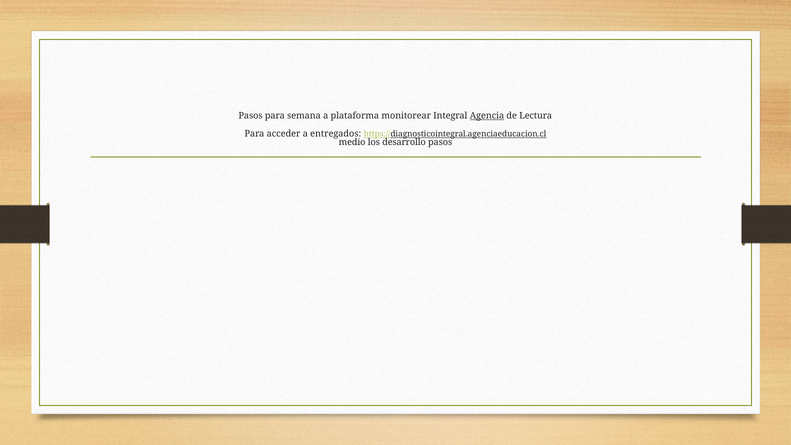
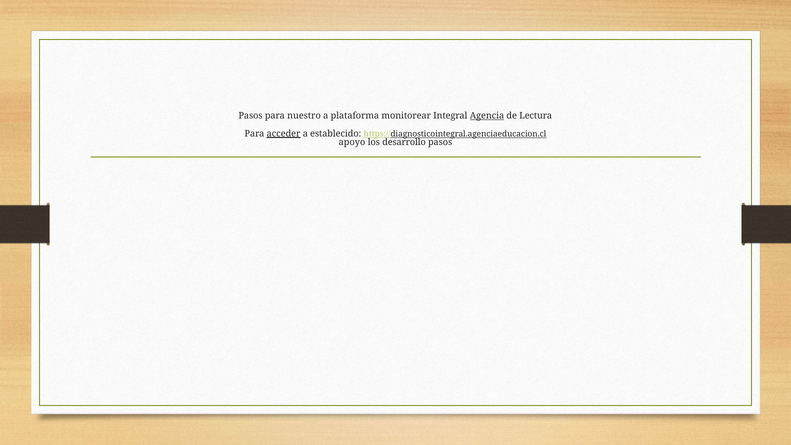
semana: semana -> nuestro
acceder underline: none -> present
entregados: entregados -> establecido
medio: medio -> apoyo
